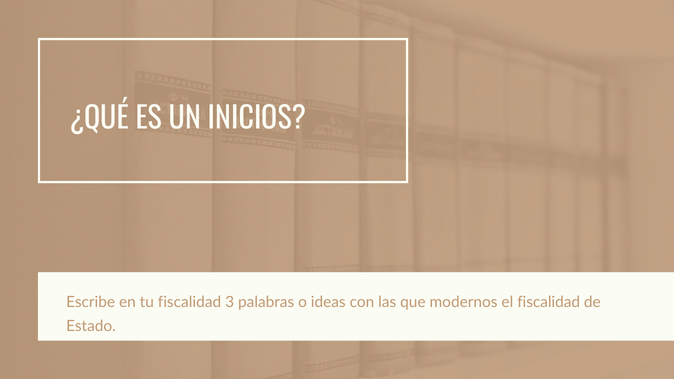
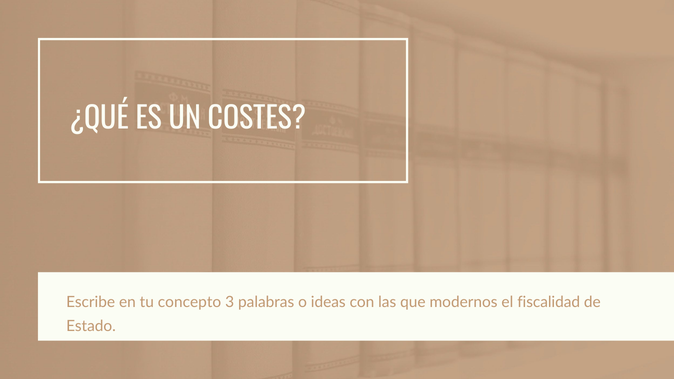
INICIOS: INICIOS -> COSTES
tu fiscalidad: fiscalidad -> concepto
